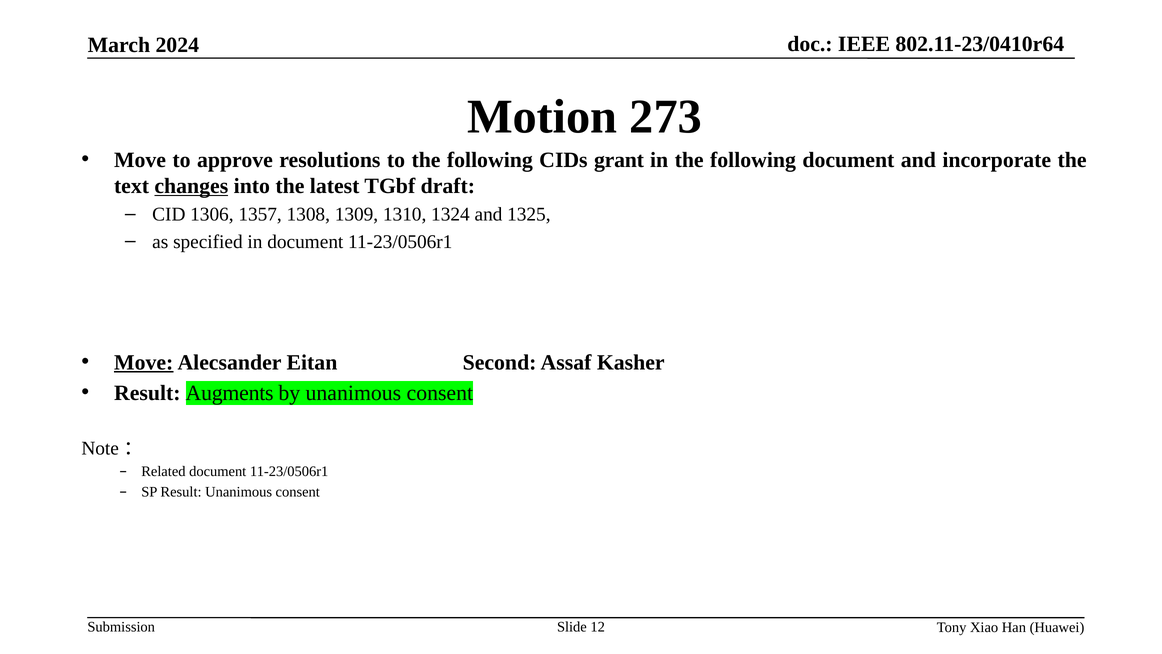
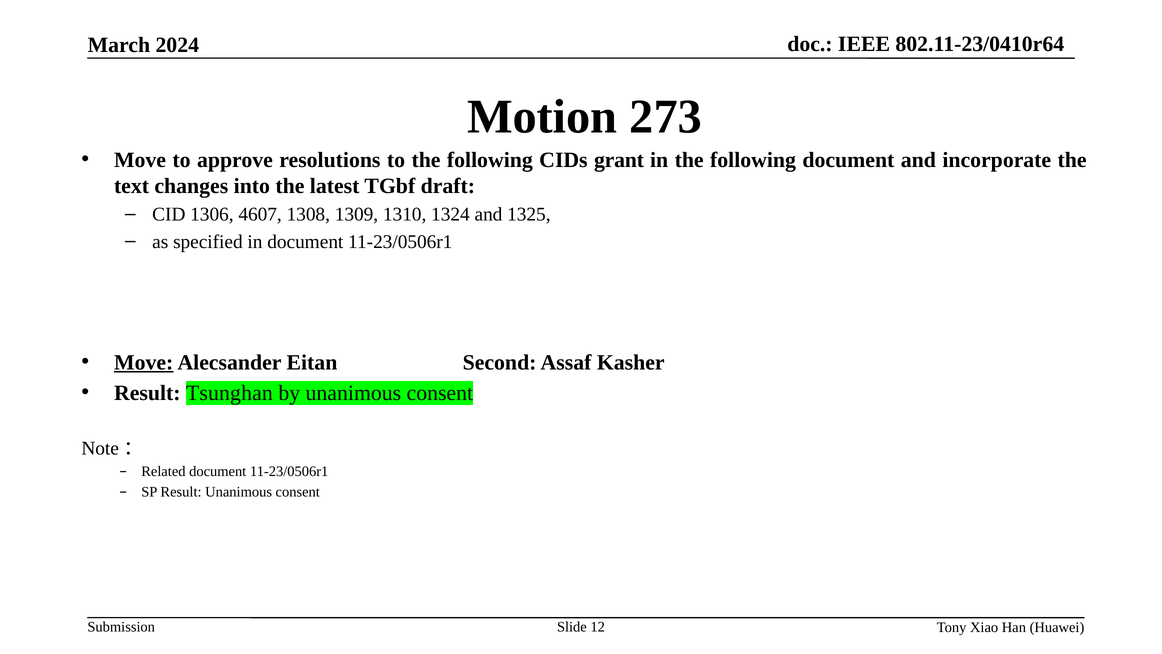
changes underline: present -> none
1357: 1357 -> 4607
Augments: Augments -> Tsunghan
